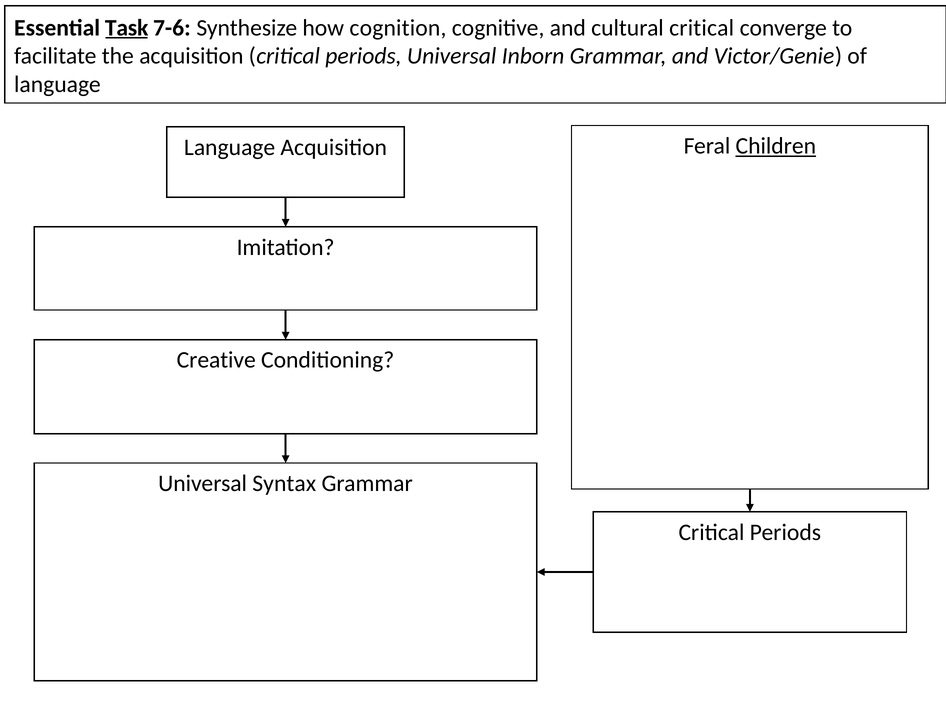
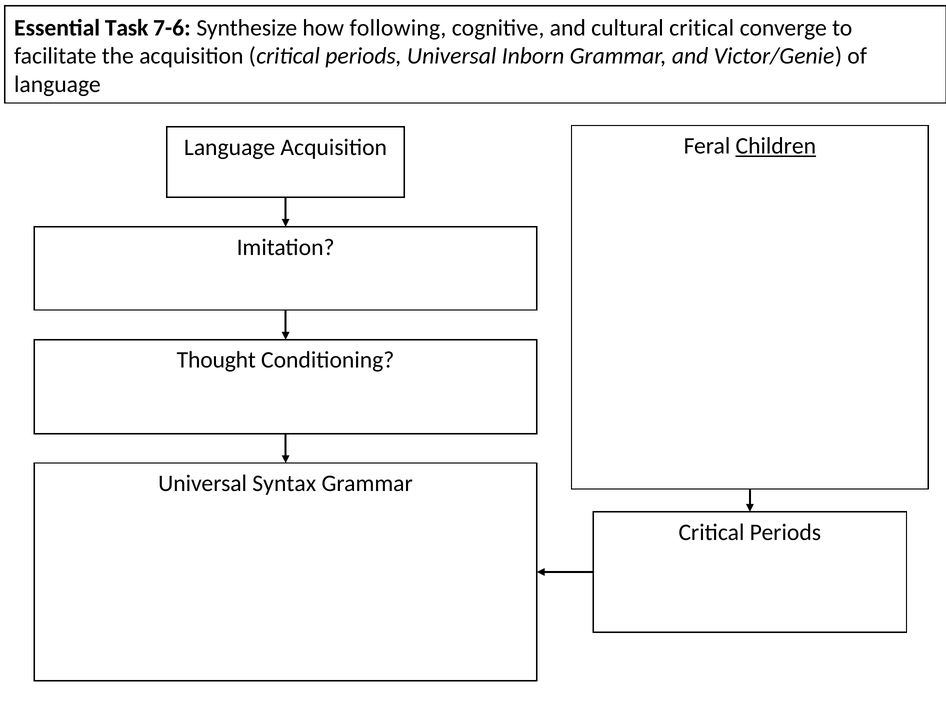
Task underline: present -> none
cognition: cognition -> following
Creative: Creative -> Thought
